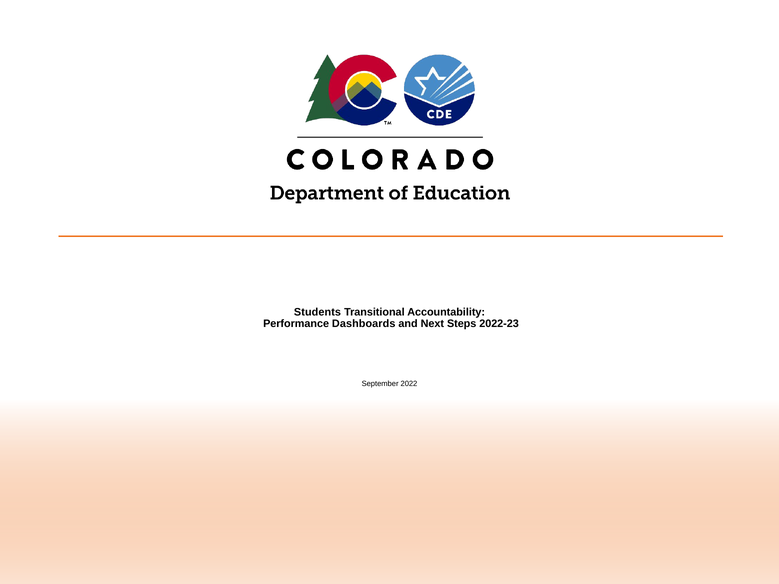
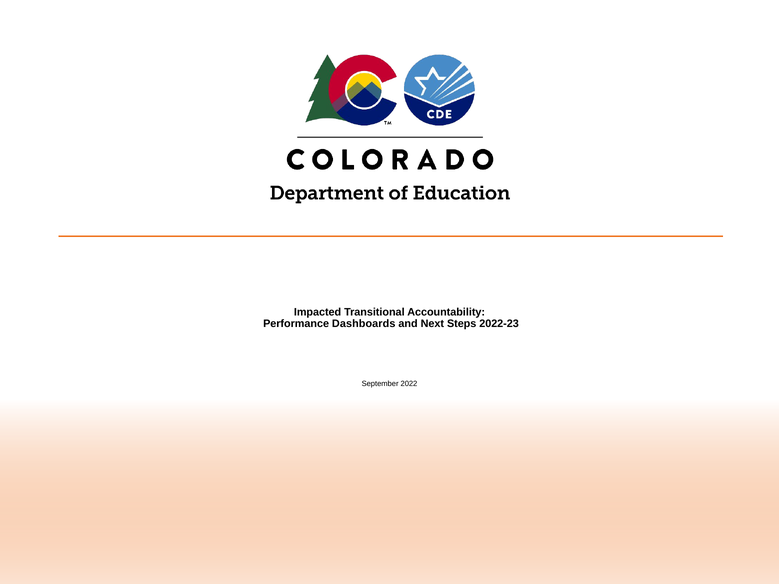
Students: Students -> Impacted
